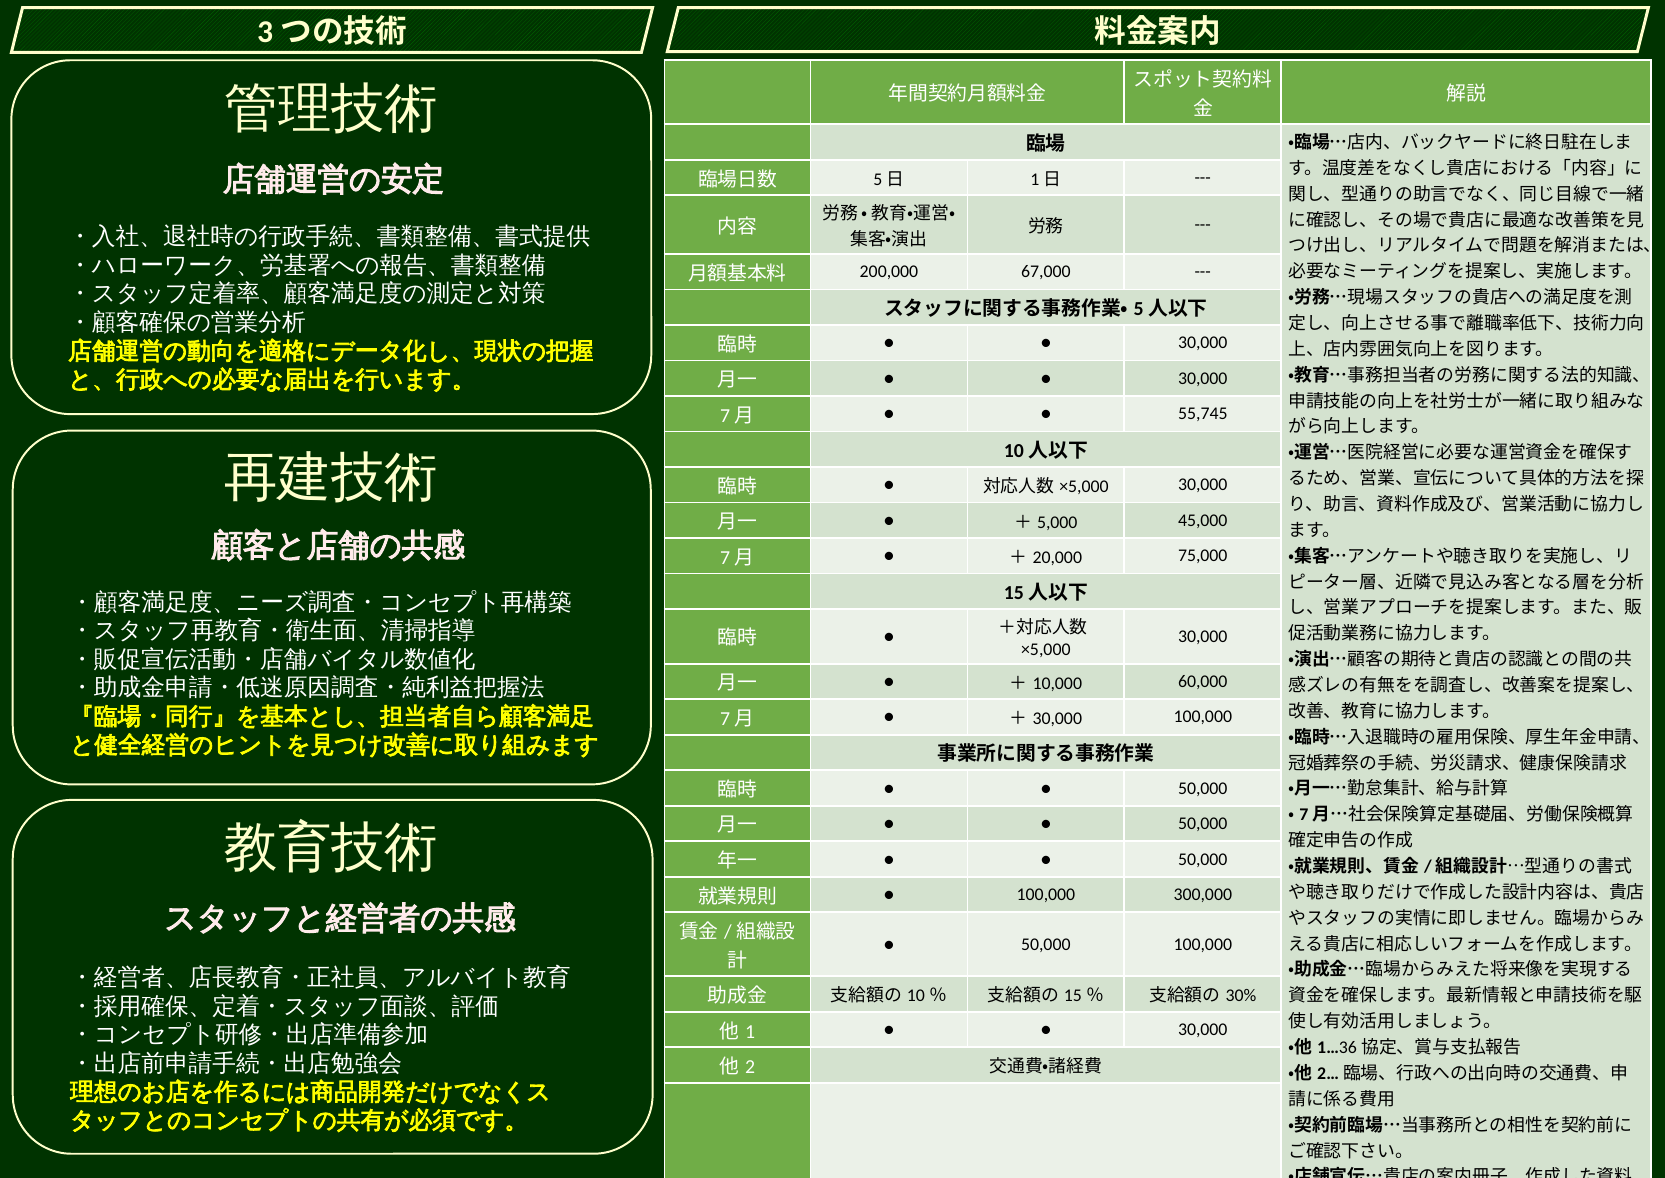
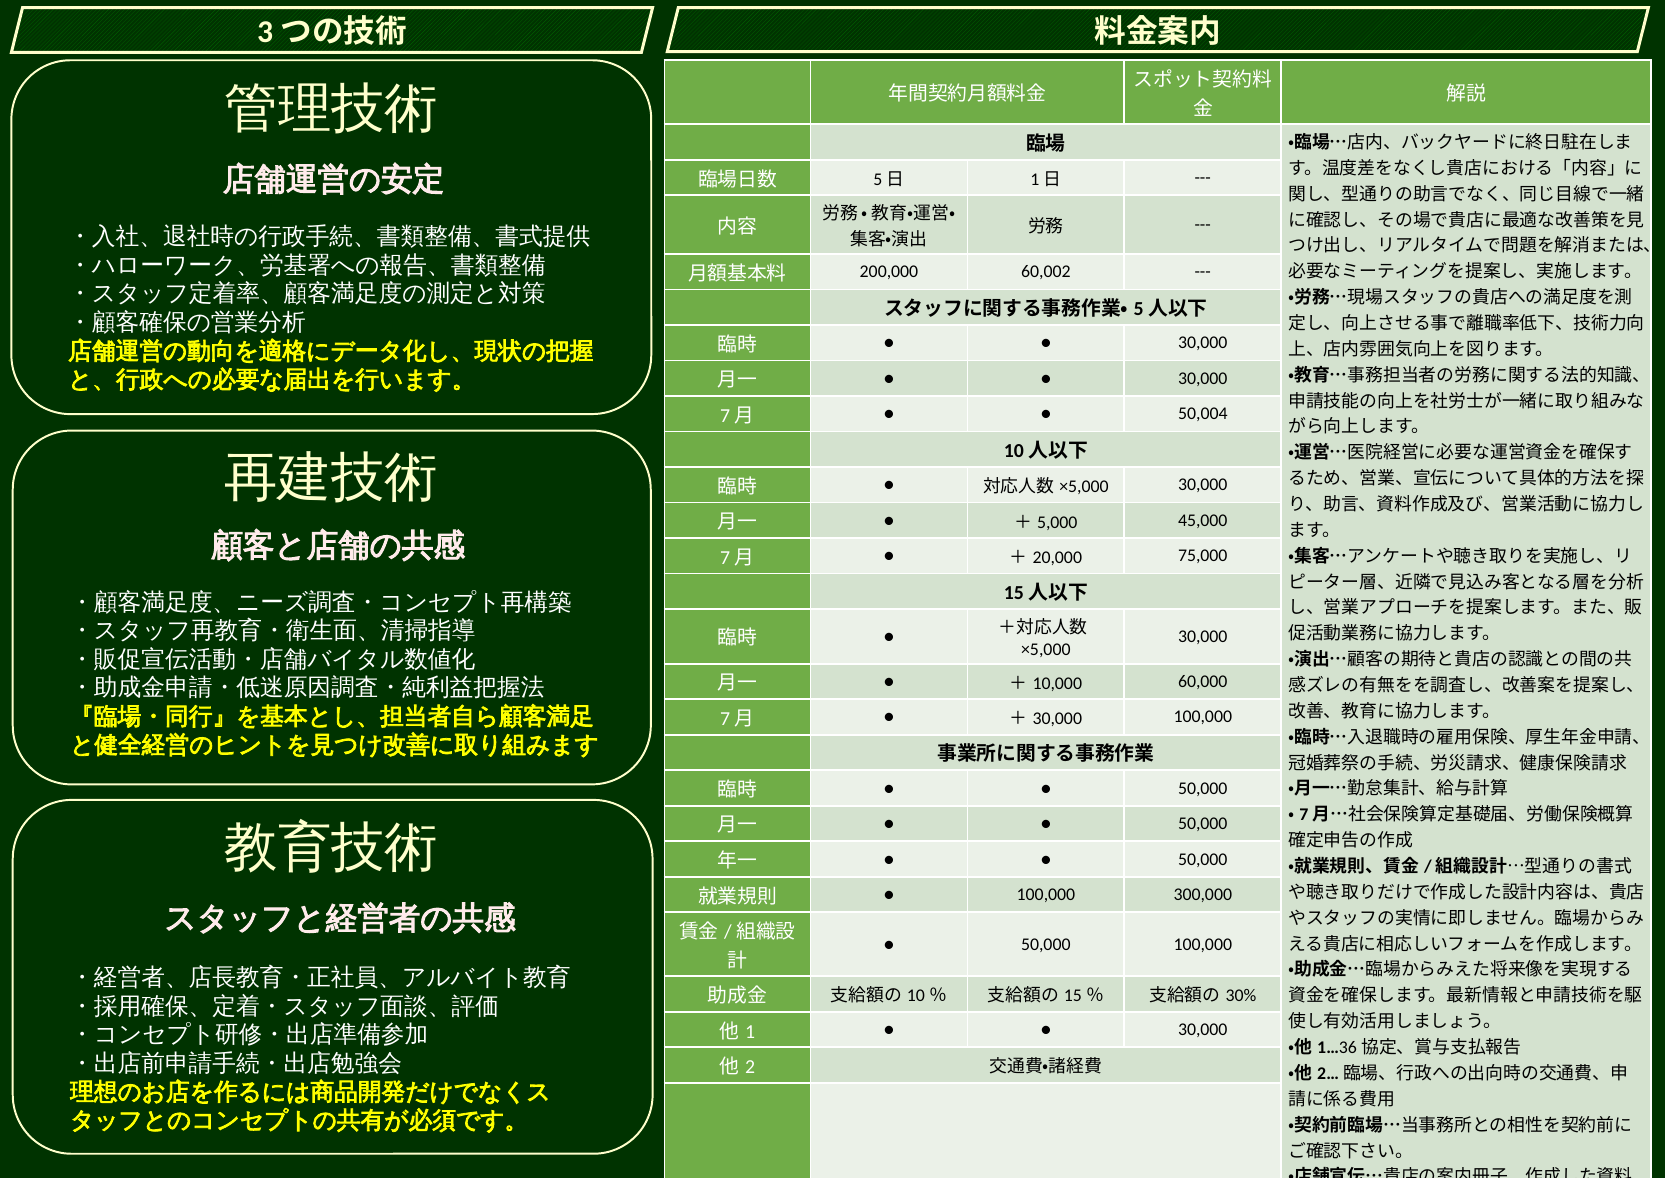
67,000: 67,000 -> 60,002
55,745: 55,745 -> 50,004
